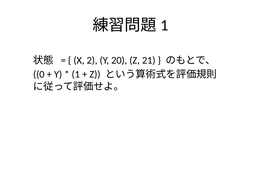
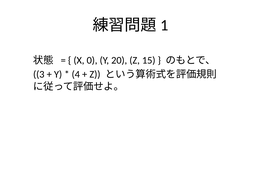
2: 2 -> 0
21: 21 -> 15
0: 0 -> 3
1: 1 -> 4
